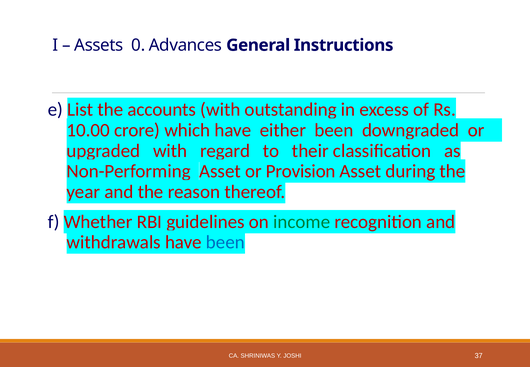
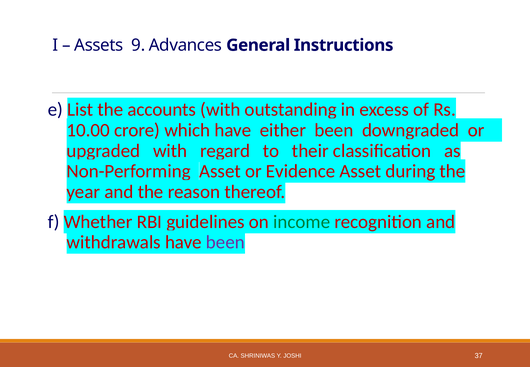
0: 0 -> 9
Provision: Provision -> Evidence
been at (225, 242) colour: blue -> purple
